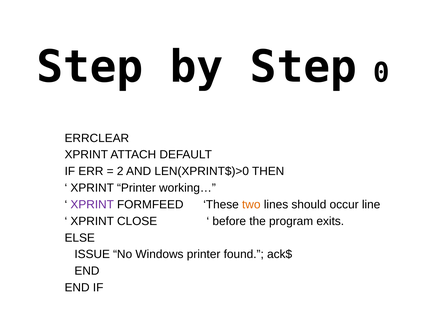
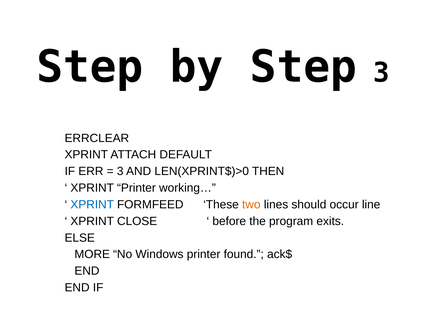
Step 0: 0 -> 3
2 at (120, 171): 2 -> 3
XPRINT at (92, 204) colour: purple -> blue
ISSUE: ISSUE -> MORE
